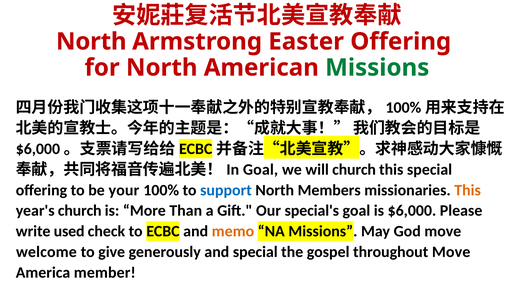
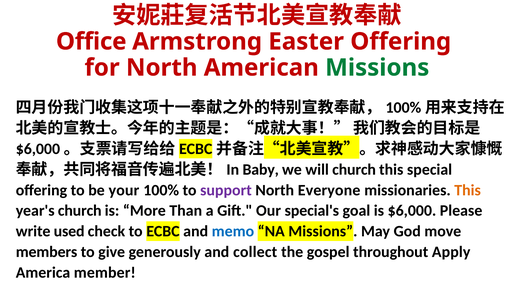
North at (91, 42): North -> Office
Goal at (261, 169): Goal -> Baby
support colour: blue -> purple
Members: Members -> Everyone
memo colour: orange -> blue
welcome: welcome -> members
and special: special -> collect
throughout Move: Move -> Apply
